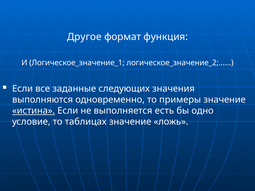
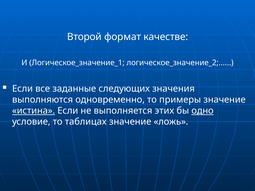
Другое: Другое -> Второй
функция: функция -> качестве
есть: есть -> этих
одно underline: none -> present
